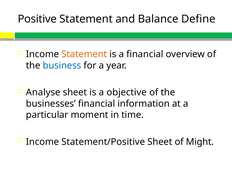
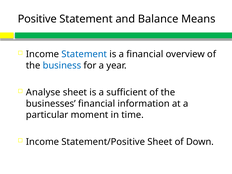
Define: Define -> Means
Statement at (84, 54) colour: orange -> blue
objective: objective -> sufficient
Might: Might -> Down
